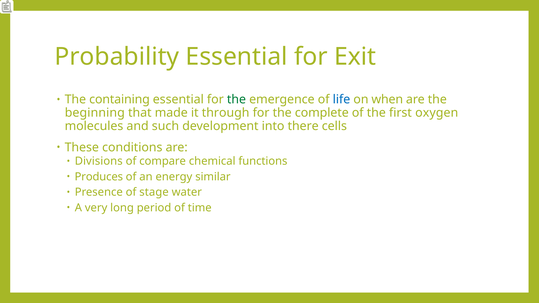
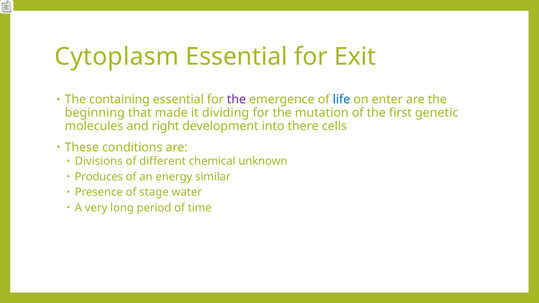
Probability: Probability -> Cytoplasm
the at (236, 100) colour: green -> purple
when: when -> enter
through: through -> dividing
complete: complete -> mutation
oxygen: oxygen -> genetic
such: such -> right
compare: compare -> different
functions: functions -> unknown
